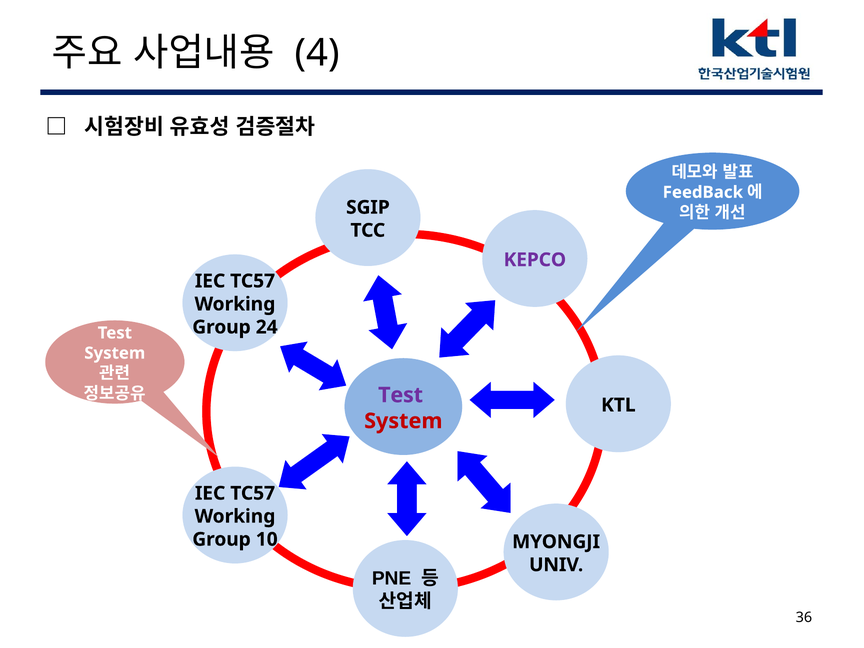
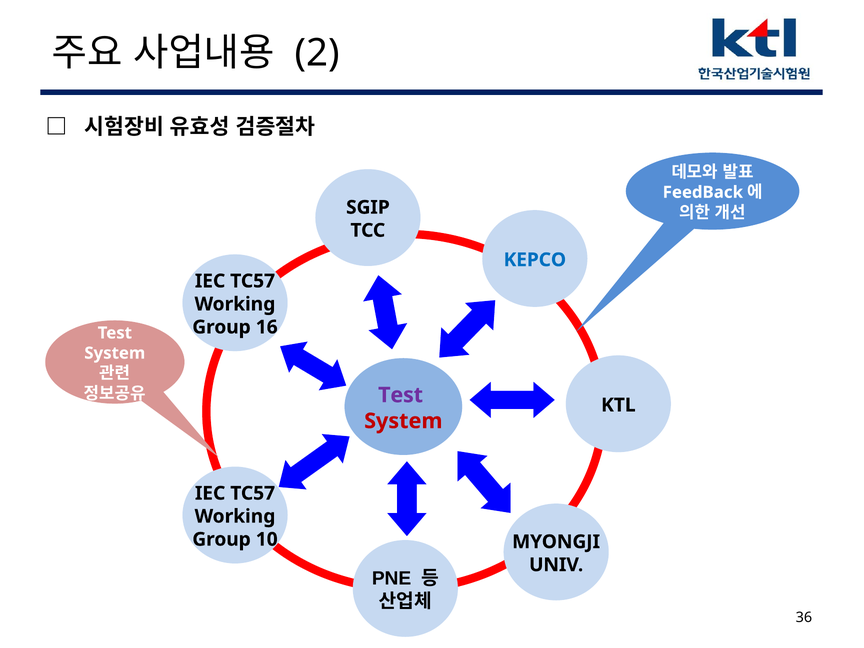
4: 4 -> 2
KEPCO colour: purple -> blue
24: 24 -> 16
